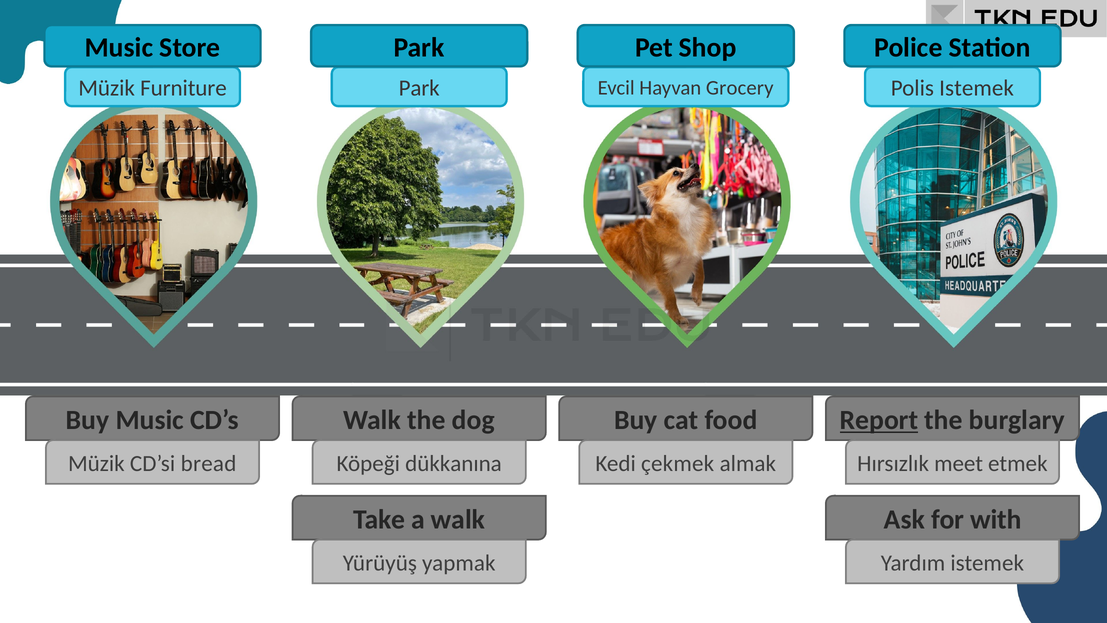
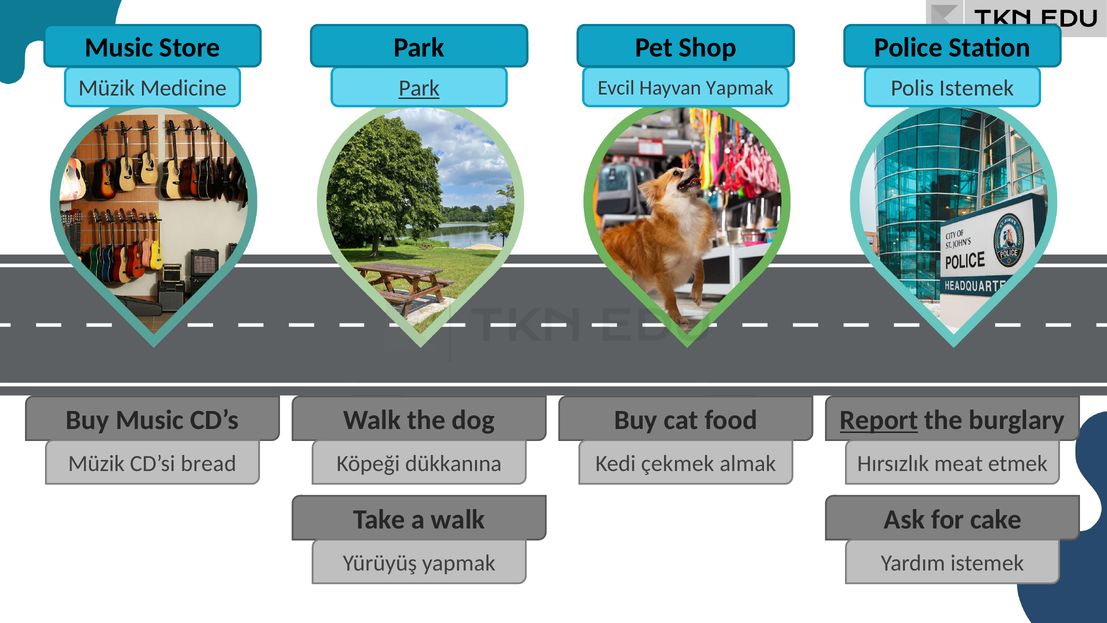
Furniture: Furniture -> Medicine
Park at (419, 88) underline: none -> present
Hayvan Grocery: Grocery -> Yapmak
meet: meet -> meat
with: with -> cake
